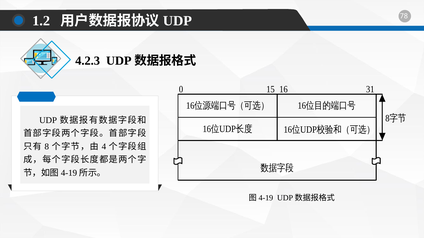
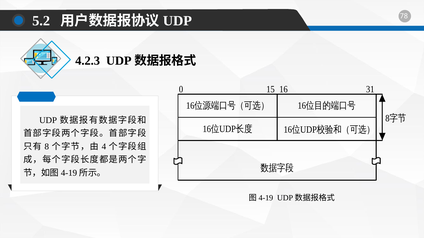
1.2: 1.2 -> 5.2
